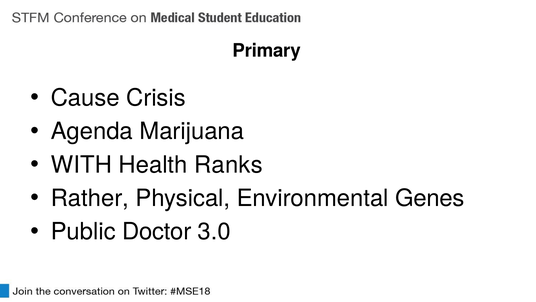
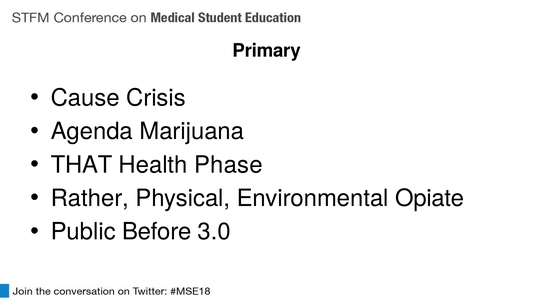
WITH: WITH -> THAT
Ranks: Ranks -> Phase
Genes: Genes -> Opiate
Doctor: Doctor -> Before
